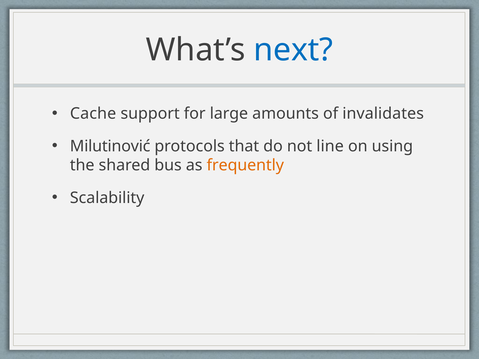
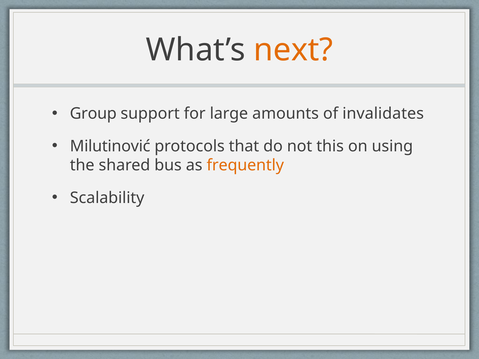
next colour: blue -> orange
Cache: Cache -> Group
line: line -> this
